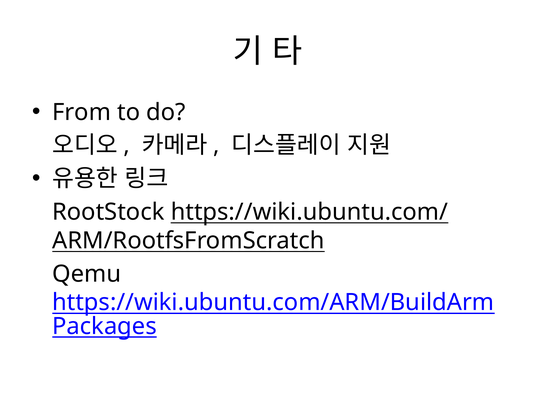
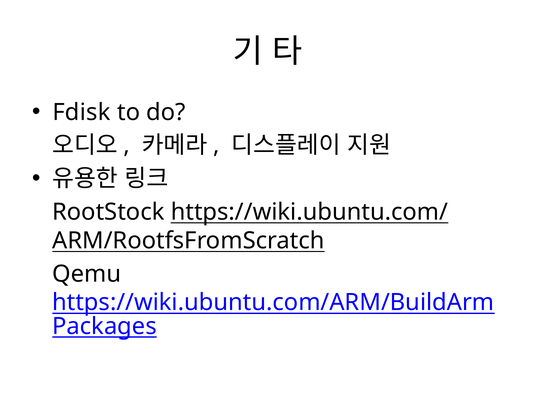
From: From -> Fdisk
